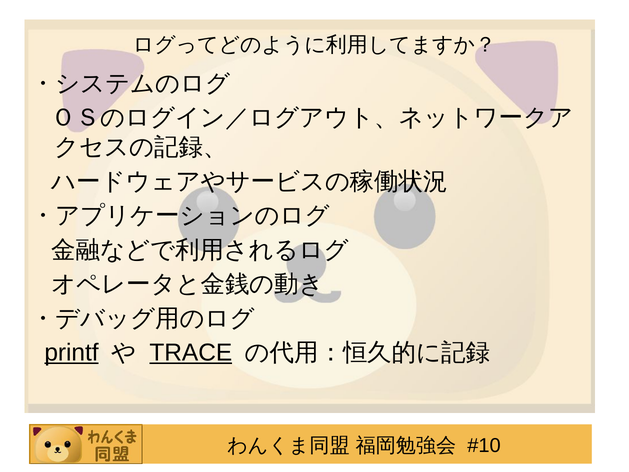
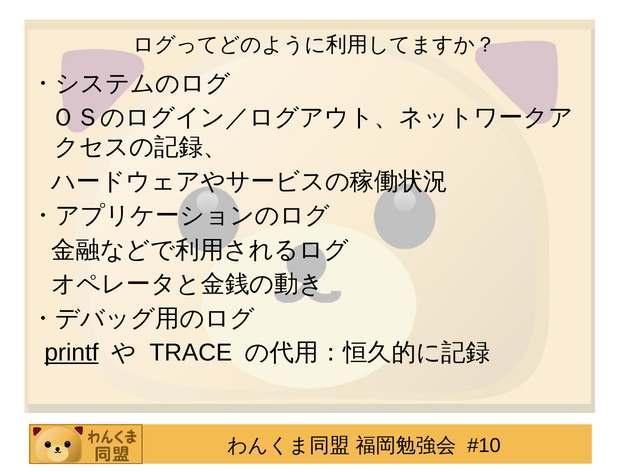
TRACE underline: present -> none
